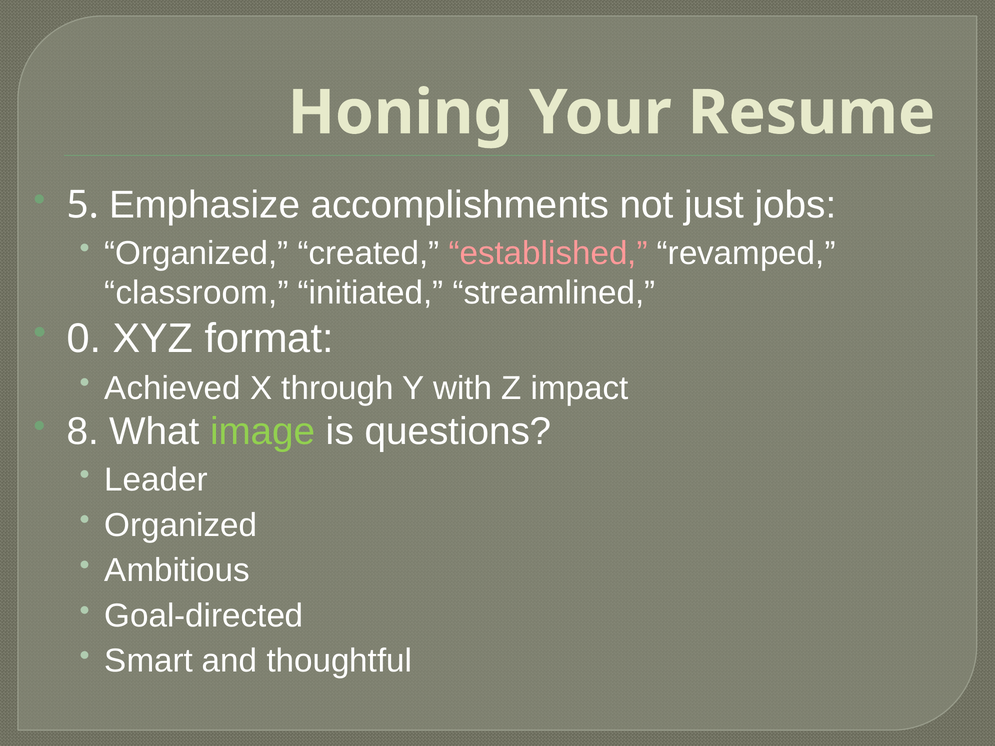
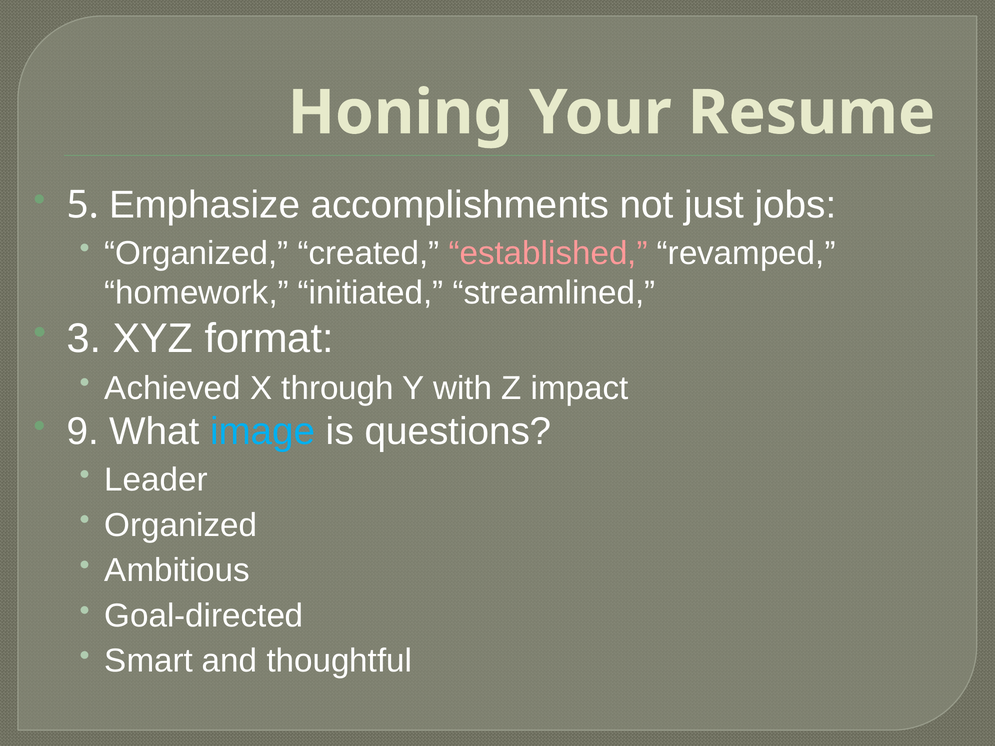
classroom: classroom -> homework
0: 0 -> 3
8: 8 -> 9
image colour: light green -> light blue
